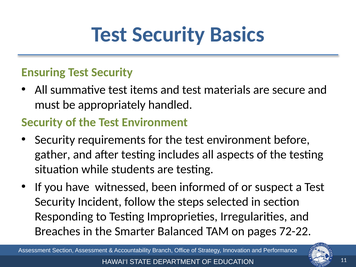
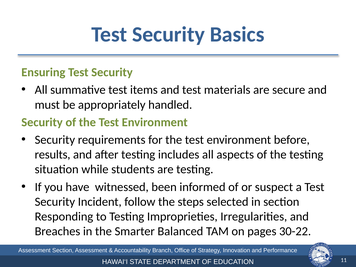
gather: gather -> results
72-22: 72-22 -> 30-22
